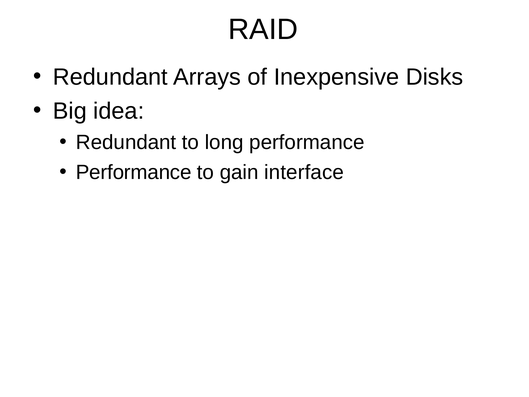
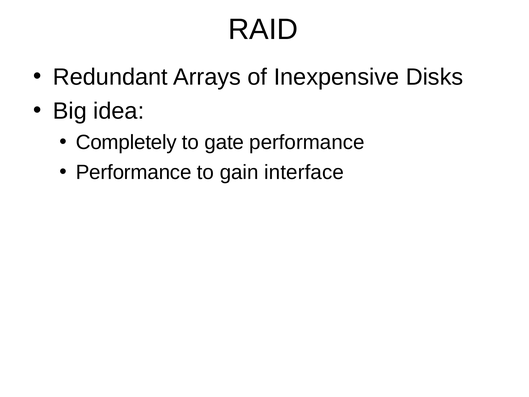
Redundant at (126, 142): Redundant -> Completely
long: long -> gate
